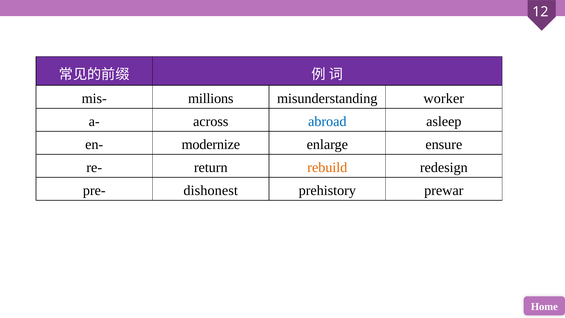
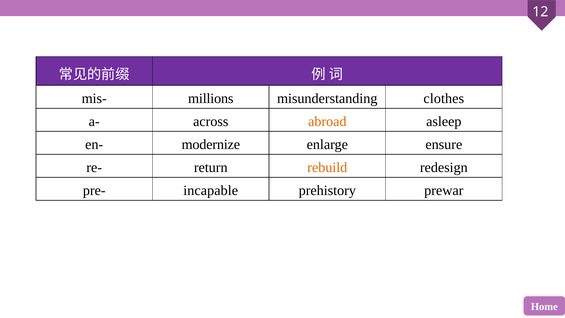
worker: worker -> clothes
abroad colour: blue -> orange
dishonest: dishonest -> incapable
